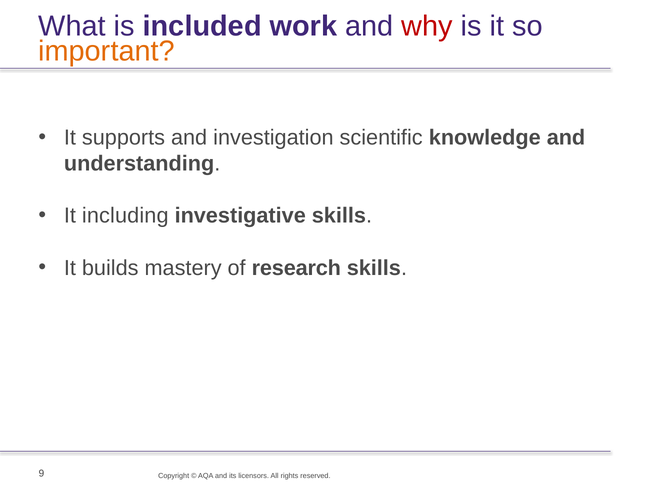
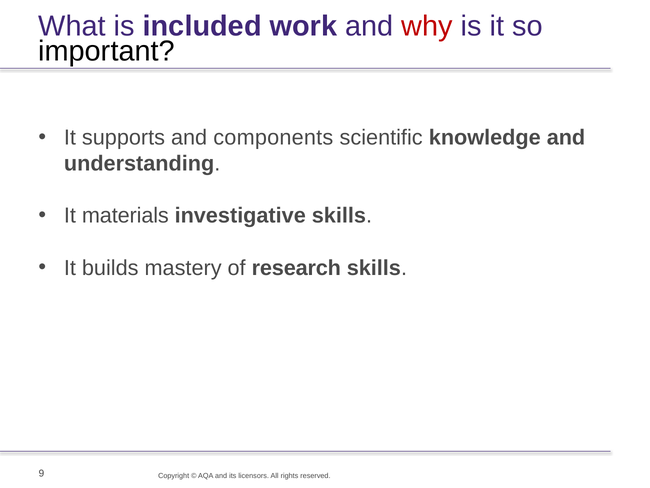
important colour: orange -> black
investigation: investigation -> components
including: including -> materials
